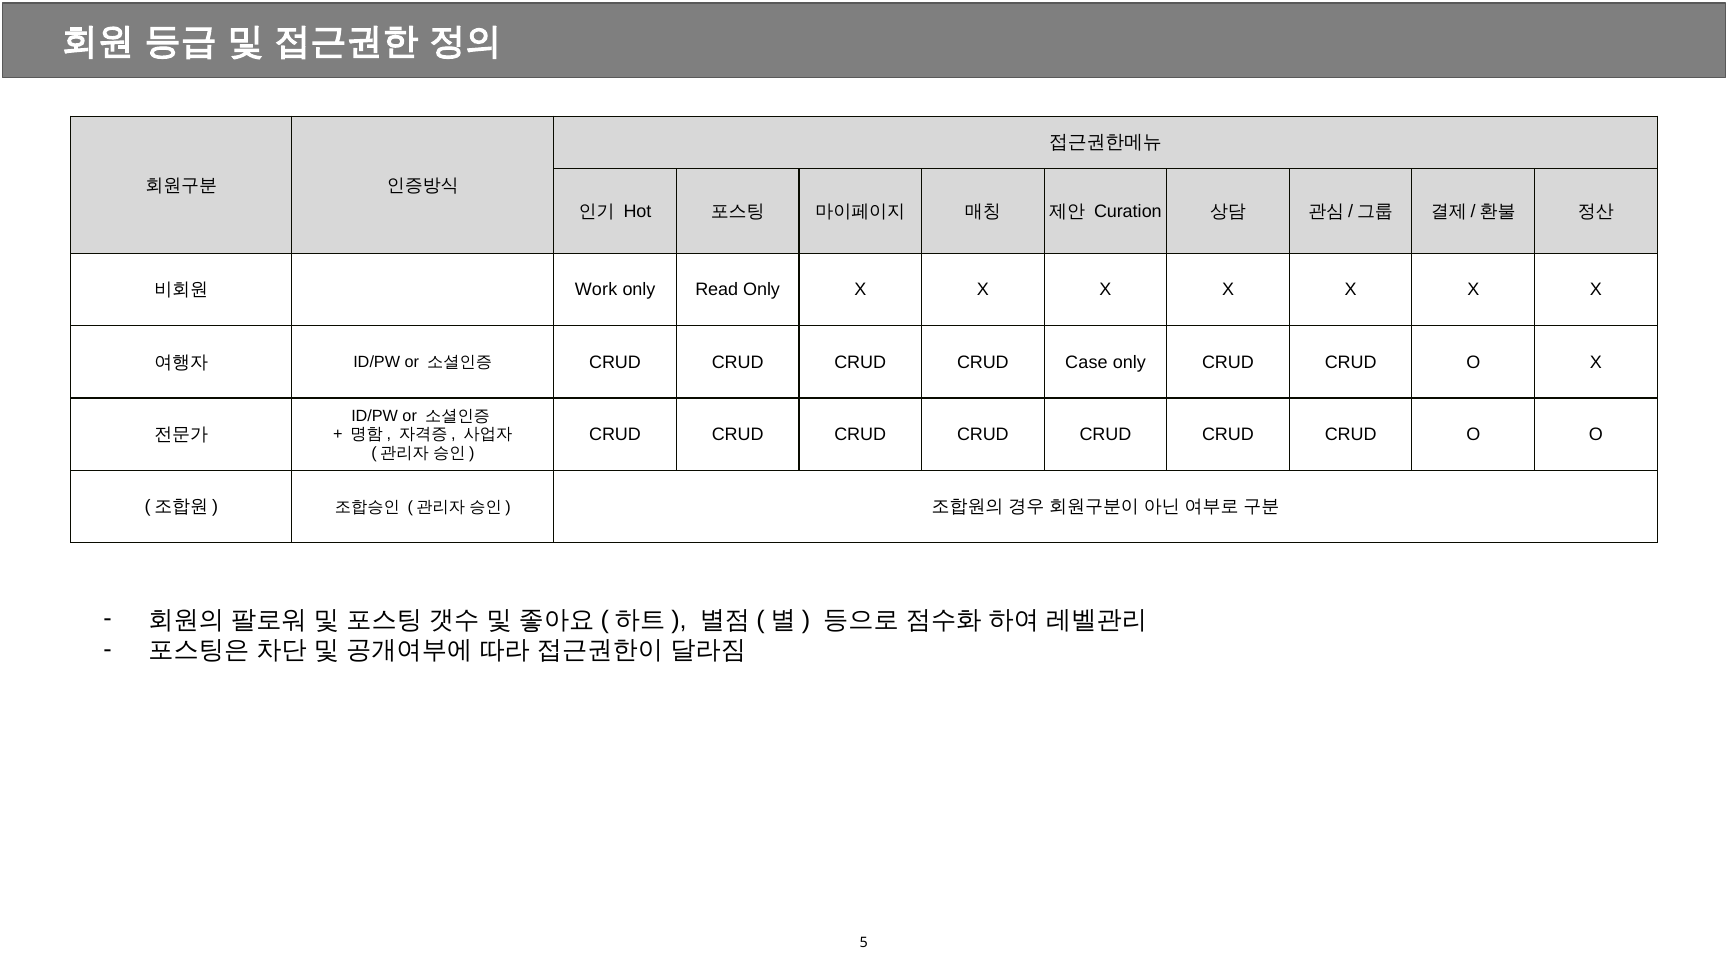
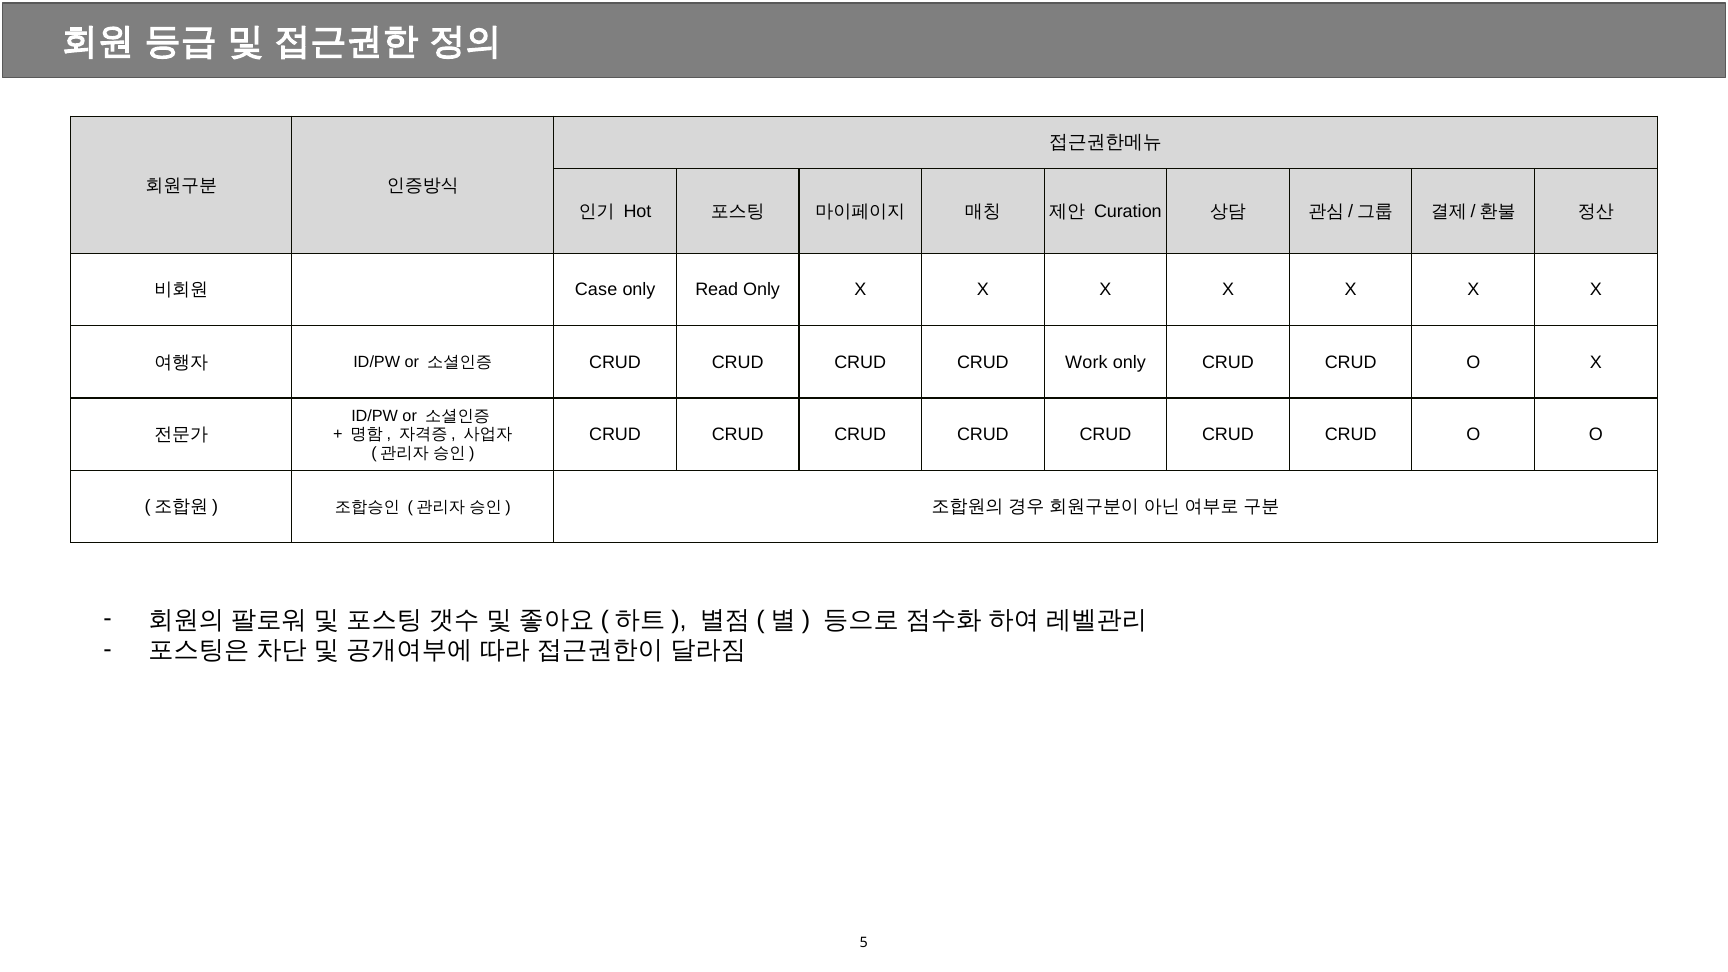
Work: Work -> Case
Case: Case -> Work
